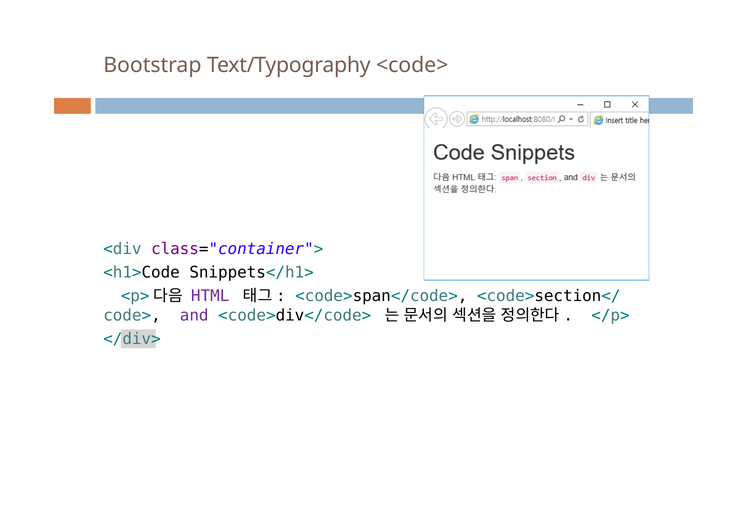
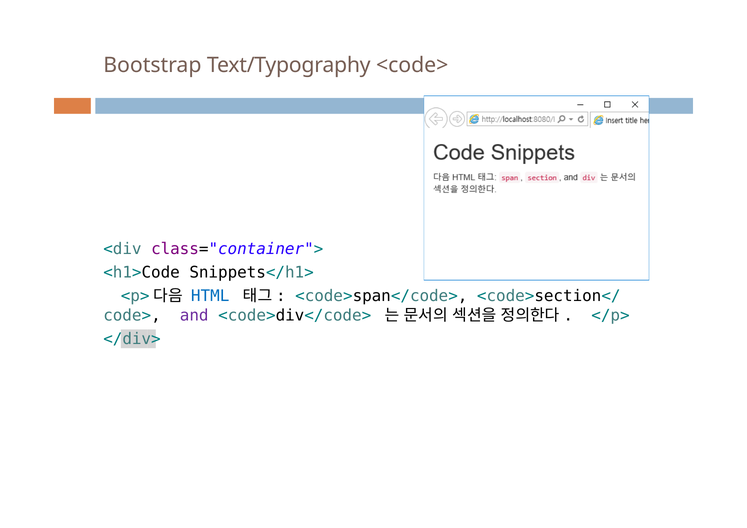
HTML colour: purple -> blue
